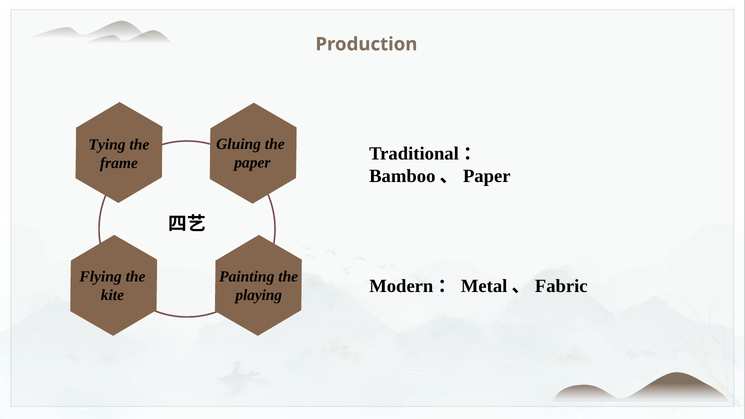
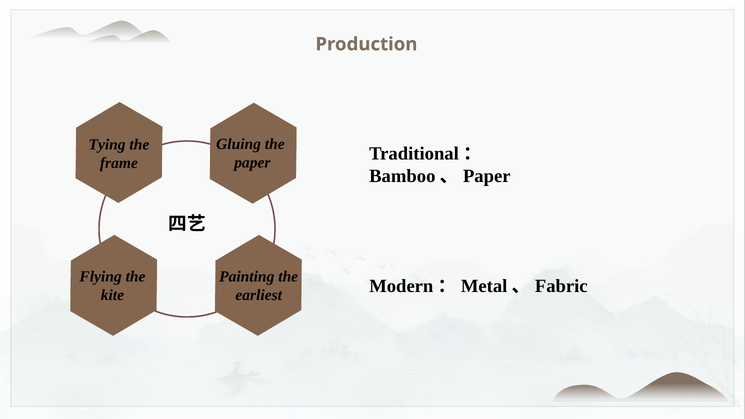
playing: playing -> earliest
